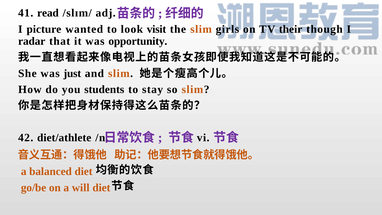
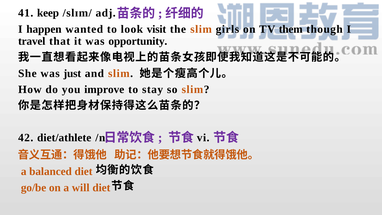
read: read -> keep
picture: picture -> happen
their: their -> them
radar: radar -> travel
students: students -> improve
